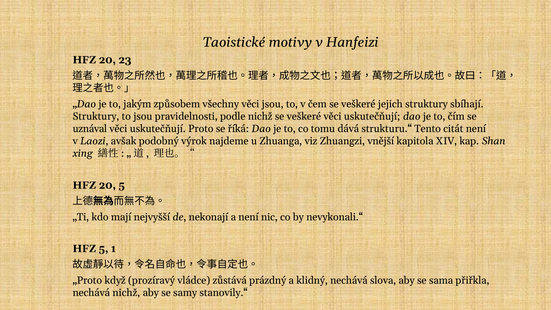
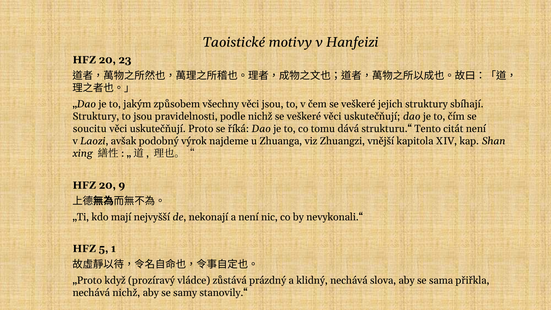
uznával: uznával -> soucitu
20 5: 5 -> 9
